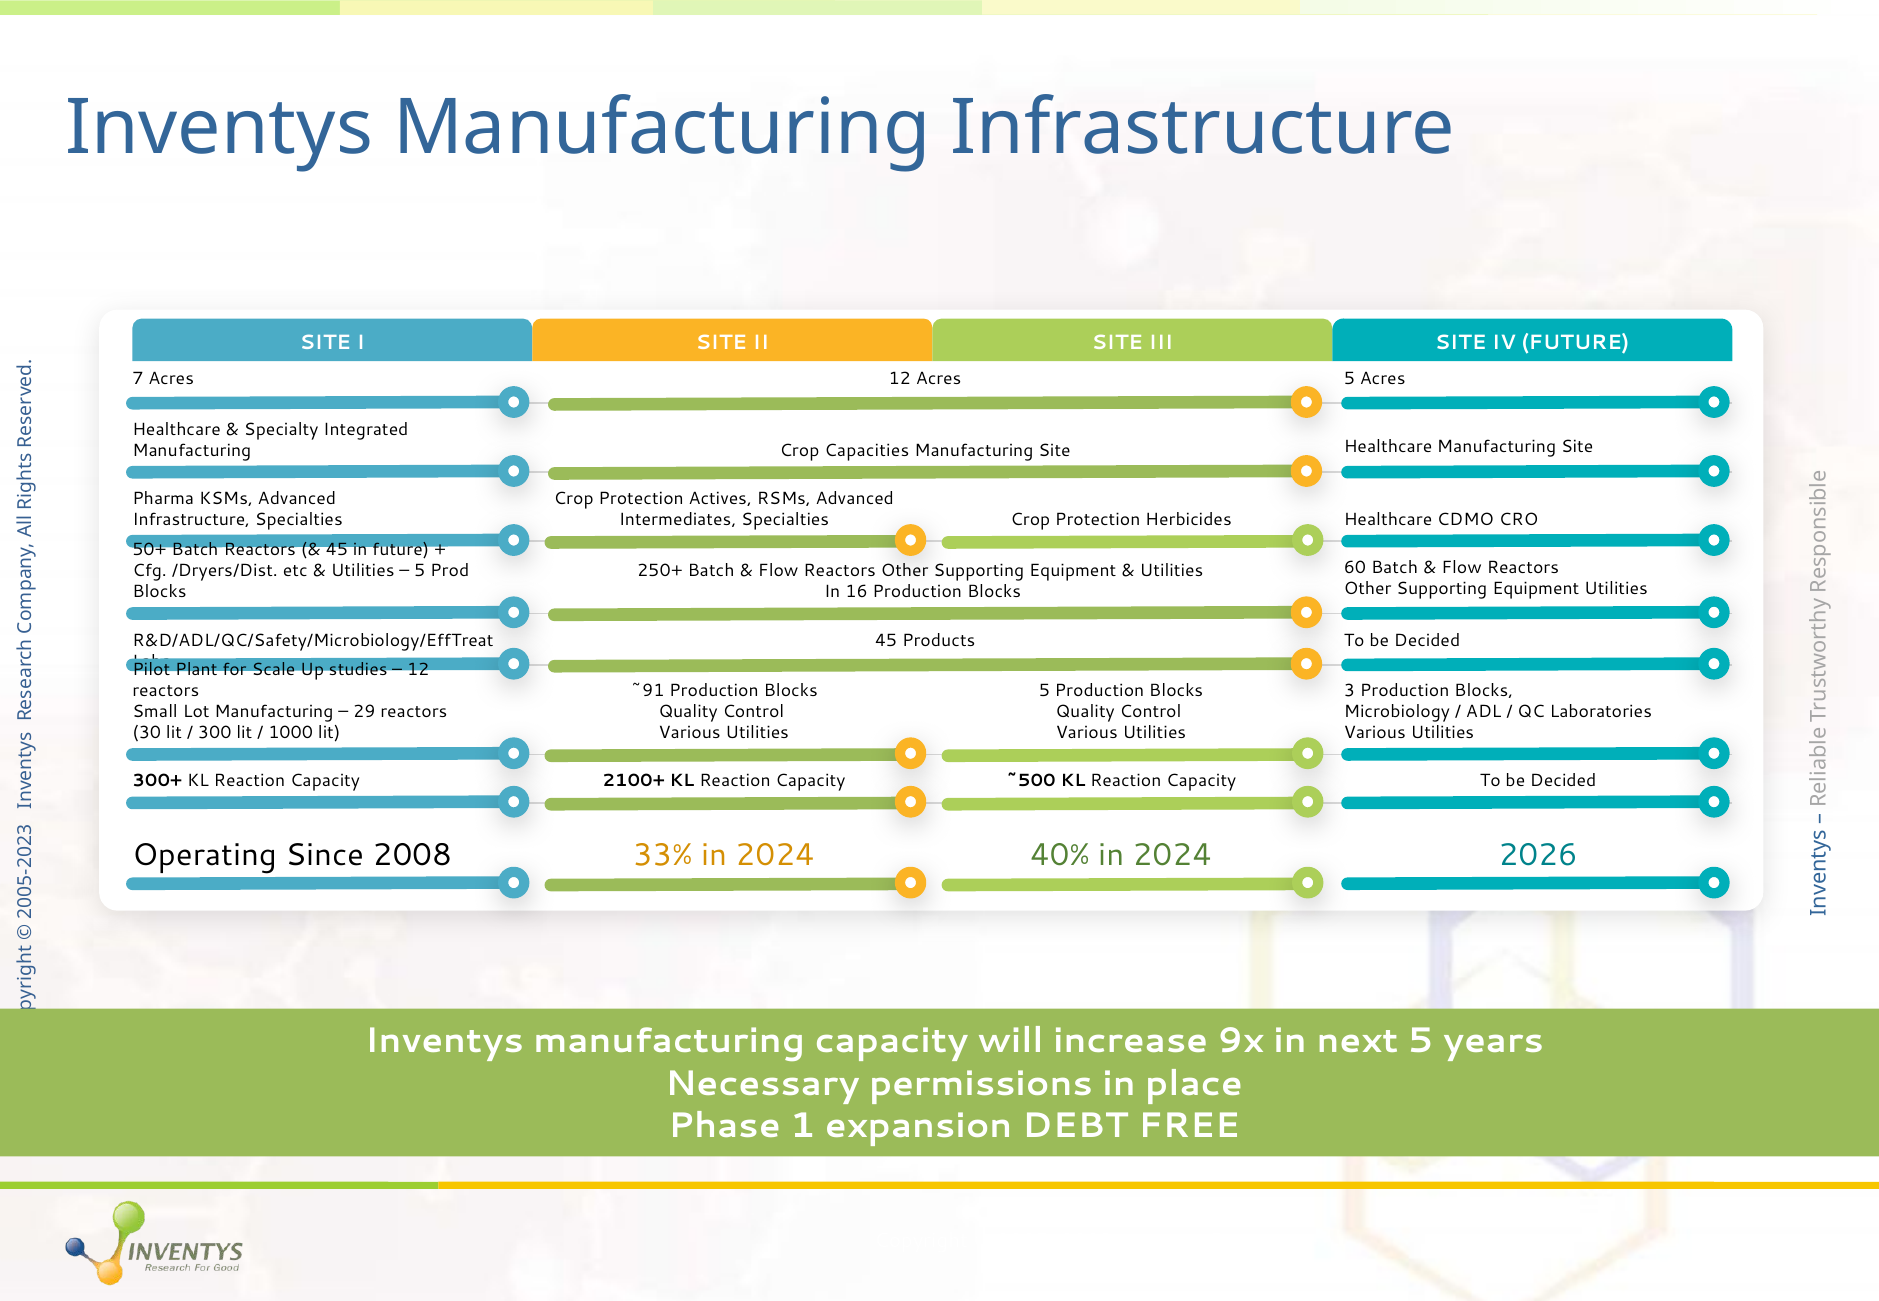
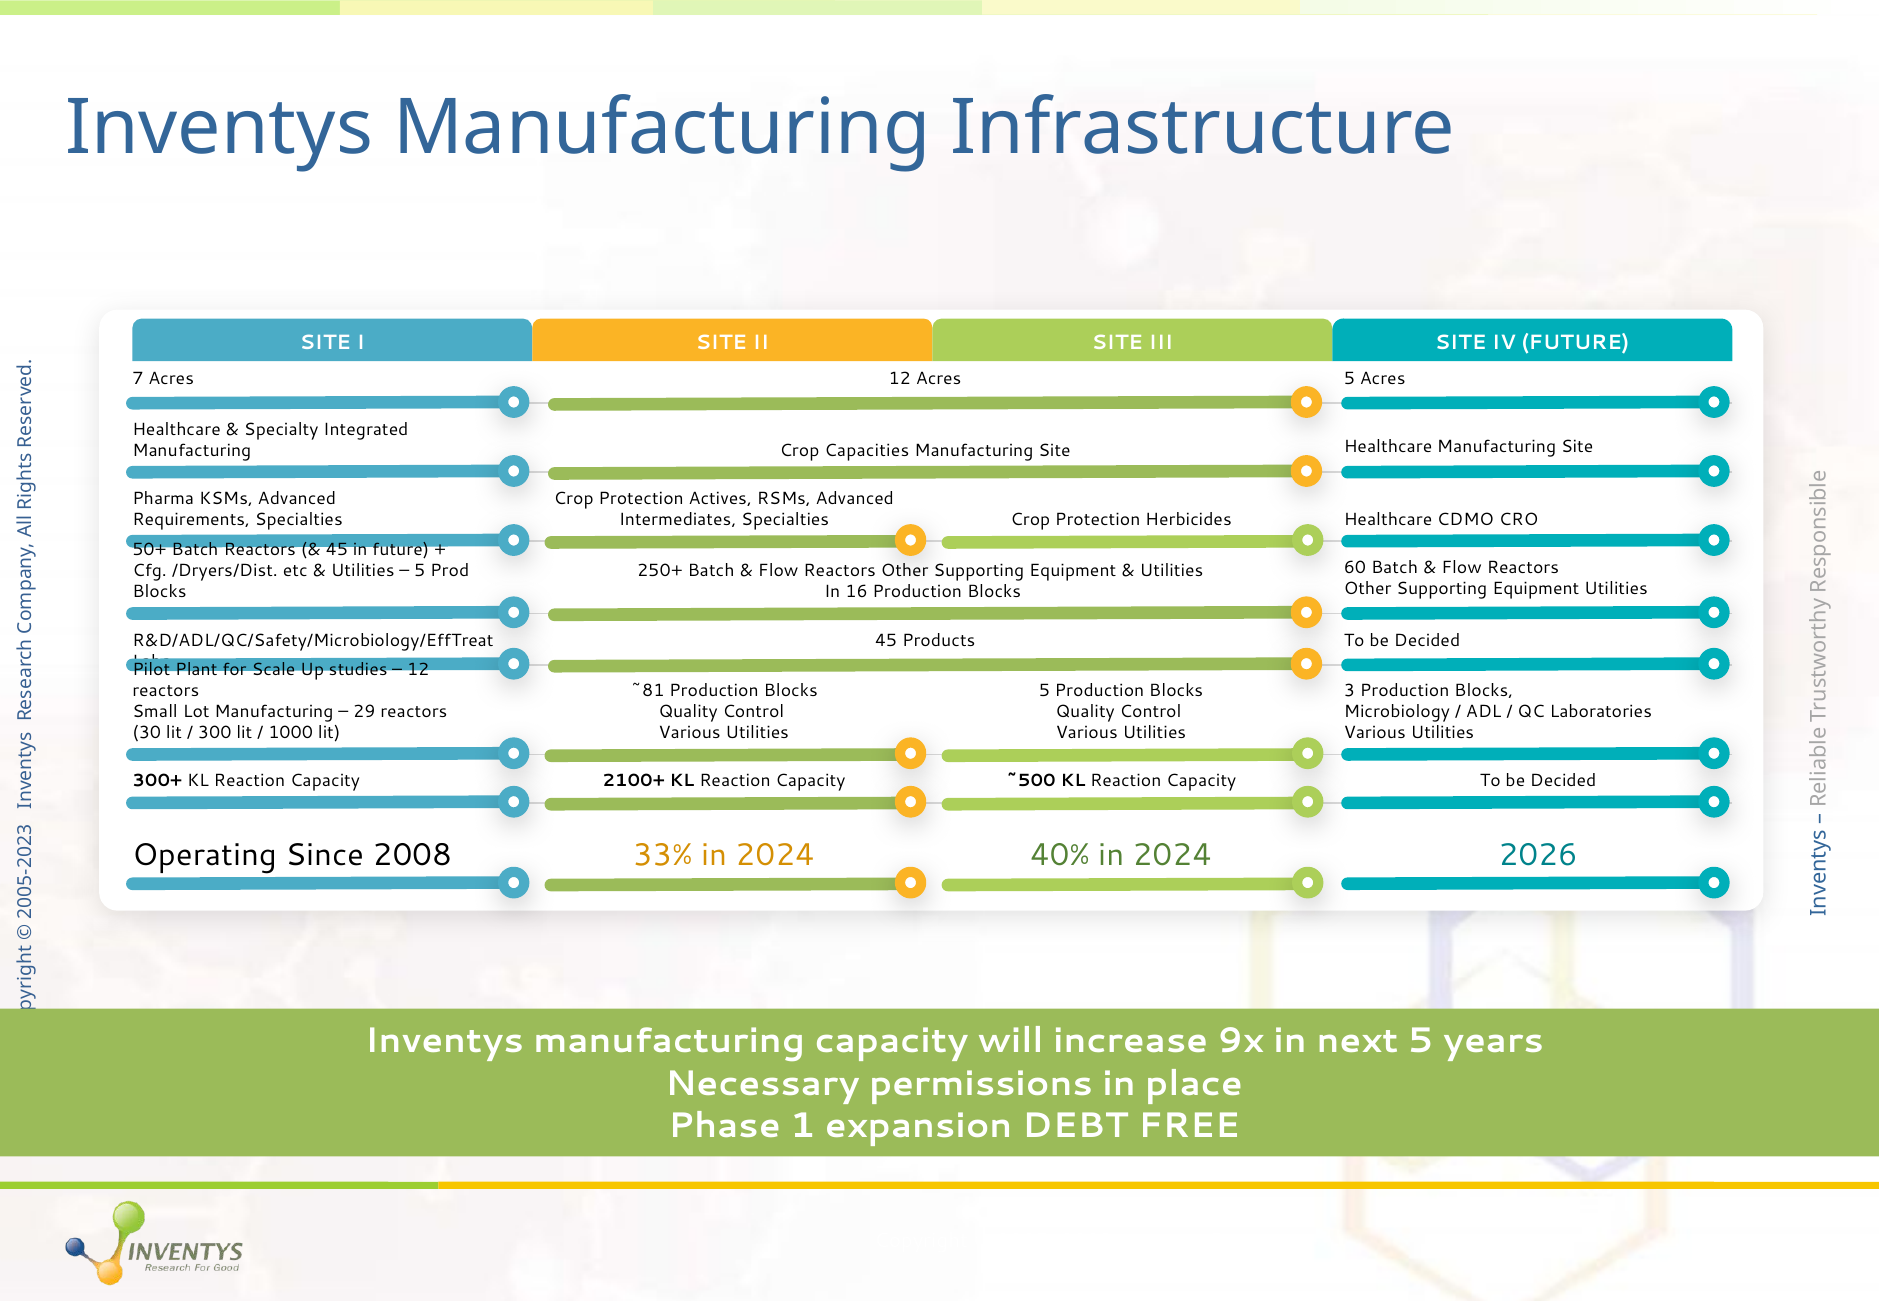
Infrastructure at (191, 519): Infrastructure -> Requirements
~91: ~91 -> ~81
